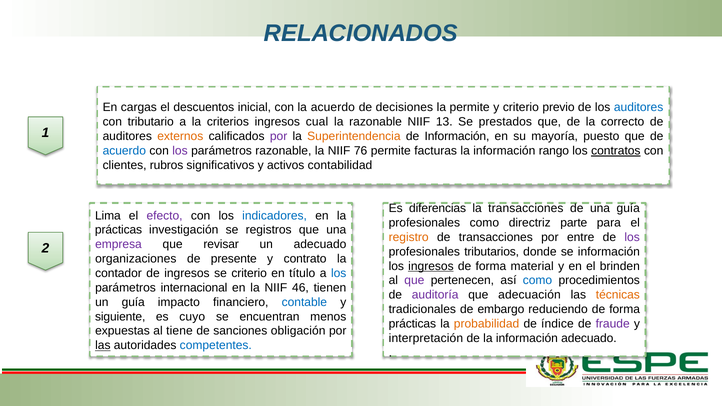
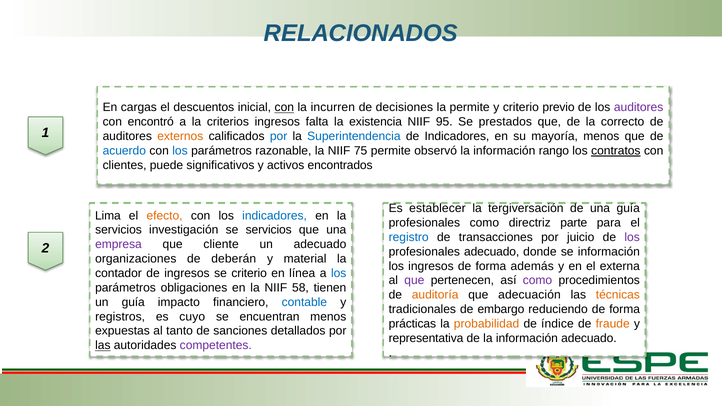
con at (284, 108) underline: none -> present
la acuerdo: acuerdo -> incurren
auditores at (639, 108) colour: blue -> purple
tributario: tributario -> encontró
cual: cual -> falta
la razonable: razonable -> existencia
13: 13 -> 95
por at (279, 136) colour: purple -> blue
Superintendencia colour: orange -> blue
de Información: Información -> Indicadores
mayoría puesto: puesto -> menos
los at (180, 151) colour: purple -> blue
76: 76 -> 75
facturas: facturas -> observó
rubros: rubros -> puede
contabilidad: contabilidad -> encontrados
diferencias: diferencias -> establecer
la transacciones: transacciones -> tergiversación
efecto colour: purple -> orange
prácticas at (119, 230): prácticas -> servicios
se registros: registros -> servicios
registro colour: orange -> blue
entre: entre -> juicio
revisar: revisar -> cliente
profesionales tributarios: tributarios -> adecuado
presente: presente -> deberán
contrato: contrato -> material
ingresos at (431, 266) underline: present -> none
material: material -> además
brinden: brinden -> externa
título: título -> línea
como at (538, 281) colour: blue -> purple
internacional: internacional -> obligaciones
46: 46 -> 58
auditoría colour: purple -> orange
siguiente: siguiente -> registros
fraude colour: purple -> orange
tiene: tiene -> tanto
obligación: obligación -> detallados
interpretación: interpretación -> representativa
competentes colour: blue -> purple
